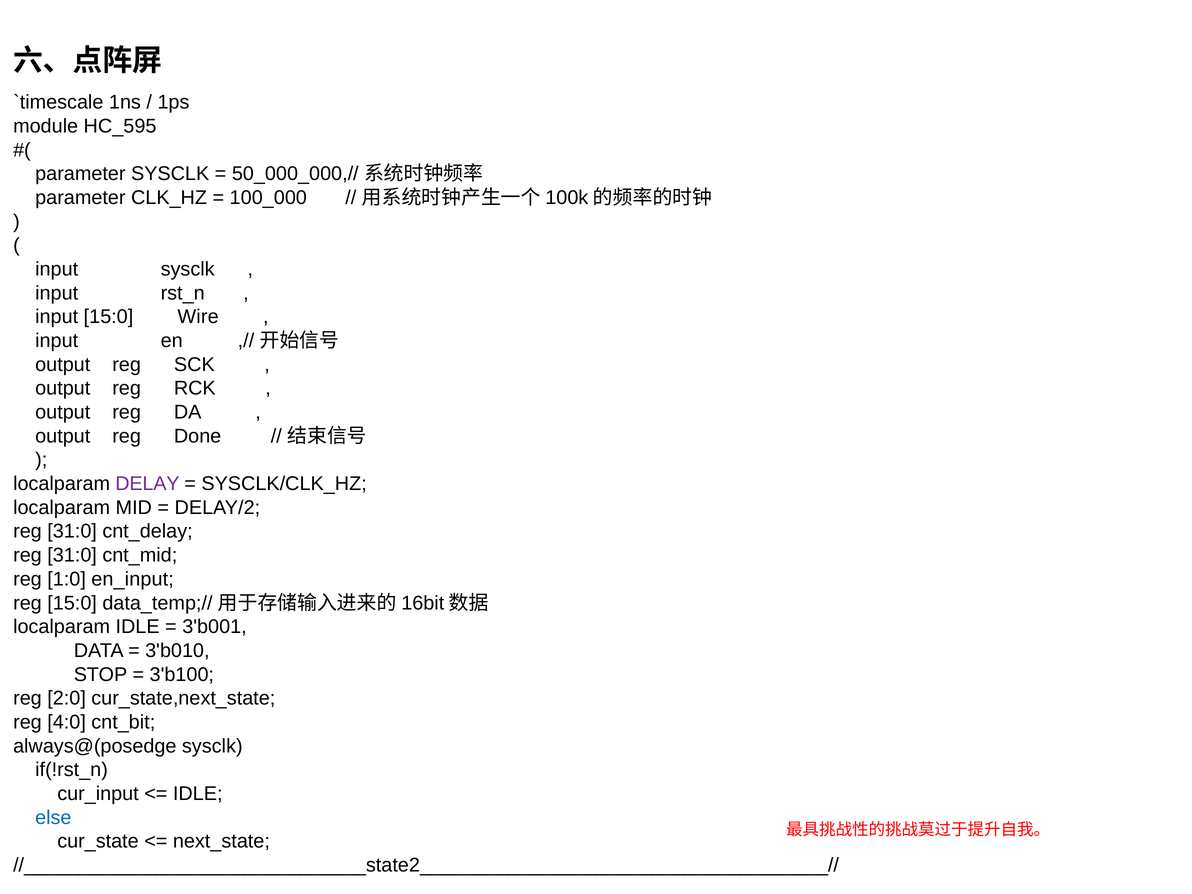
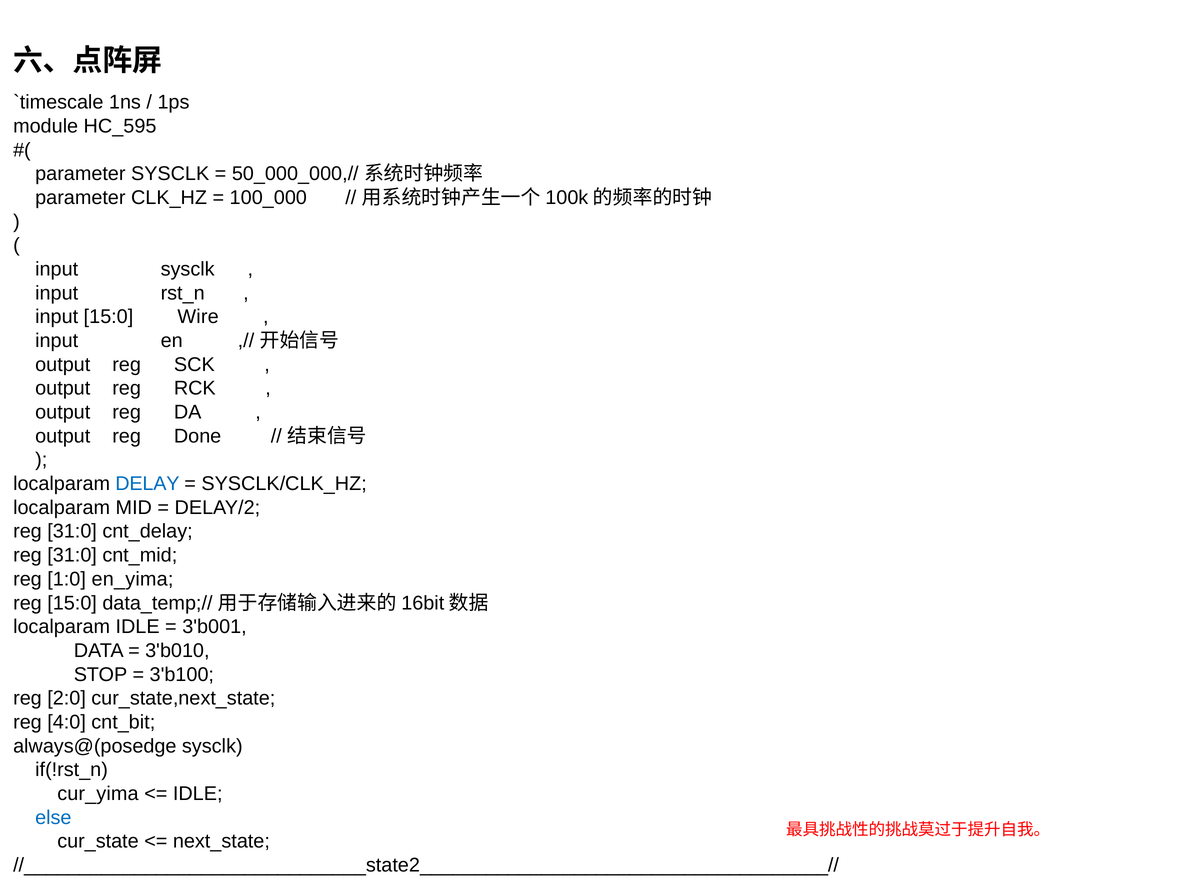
DELAY colour: purple -> blue
en_input: en_input -> en_yima
cur_input: cur_input -> cur_yima
